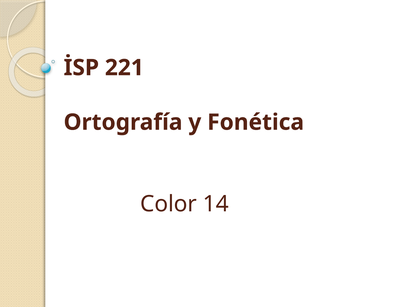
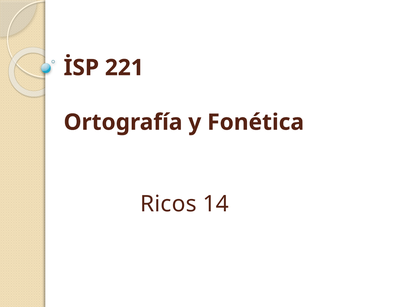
Color: Color -> Ricos
